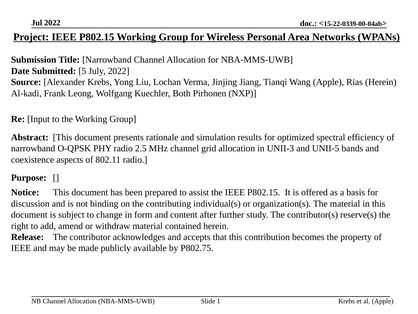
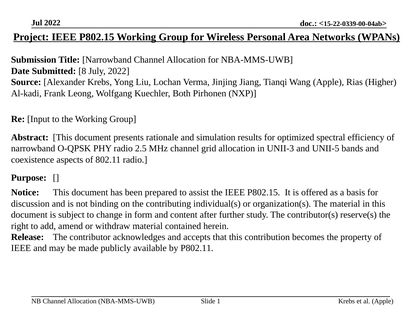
5: 5 -> 8
Rias Herein: Herein -> Higher
P802.75: P802.75 -> P802.11
